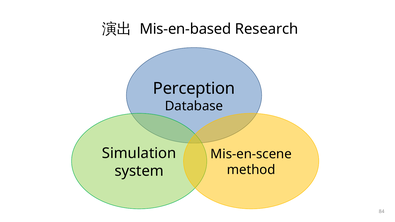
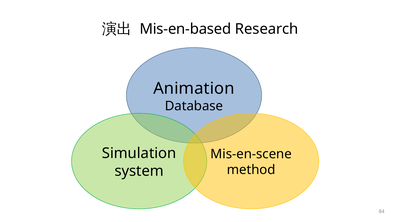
Perception: Perception -> Animation
